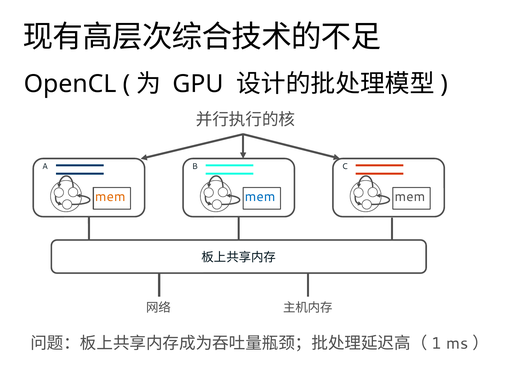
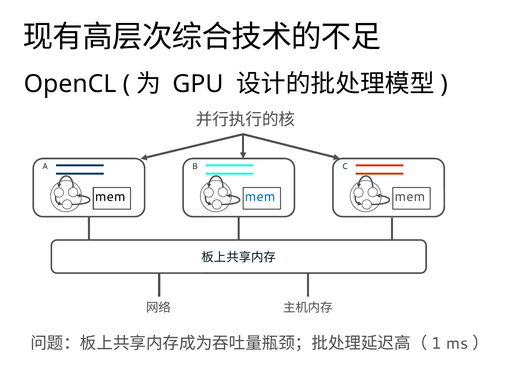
mem at (110, 196) colour: orange -> black
